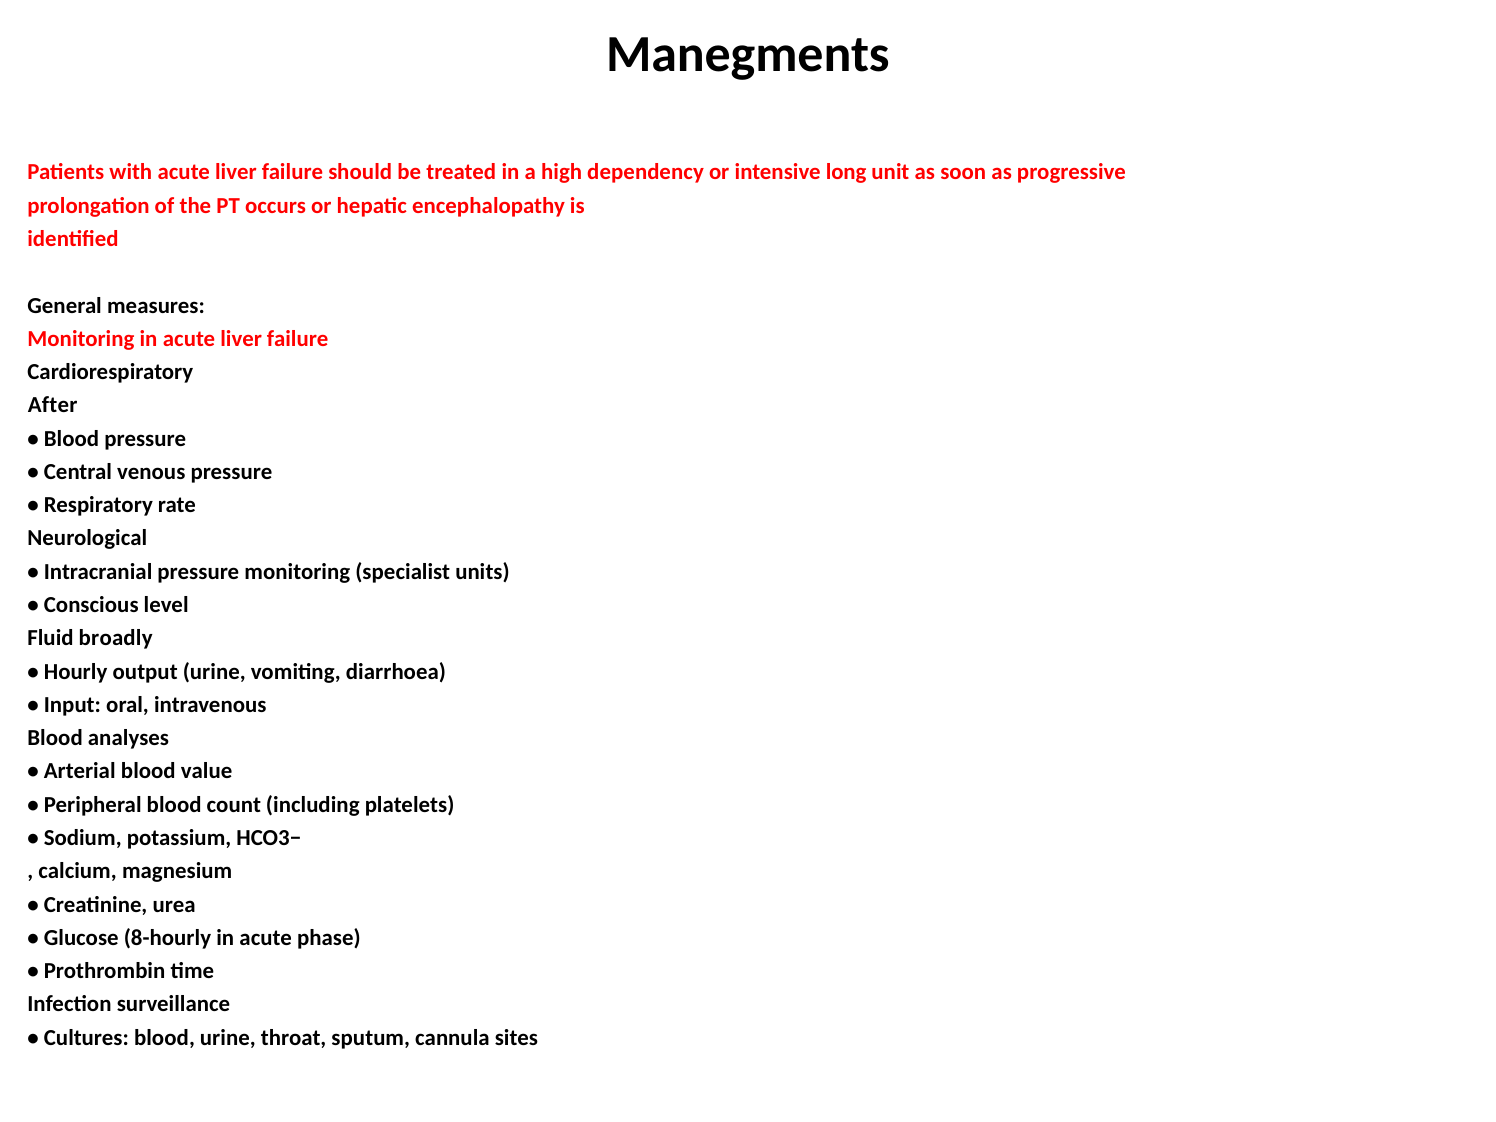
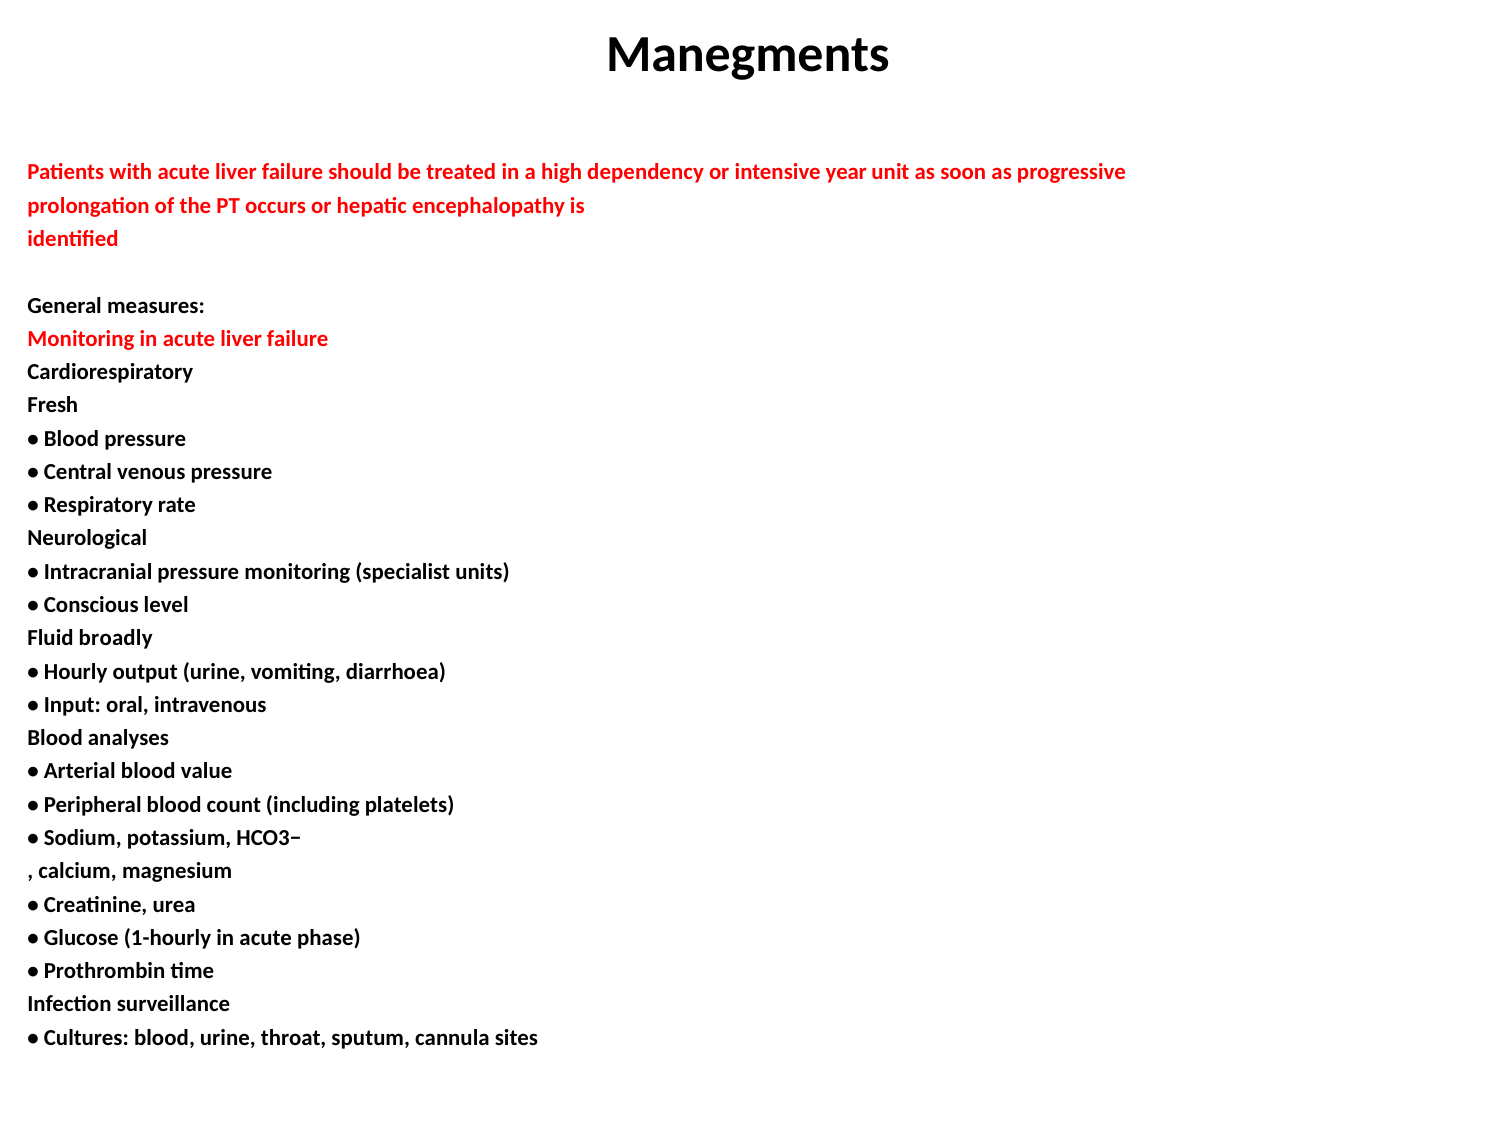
long: long -> year
After: After -> Fresh
8-hourly: 8-hourly -> 1-hourly
